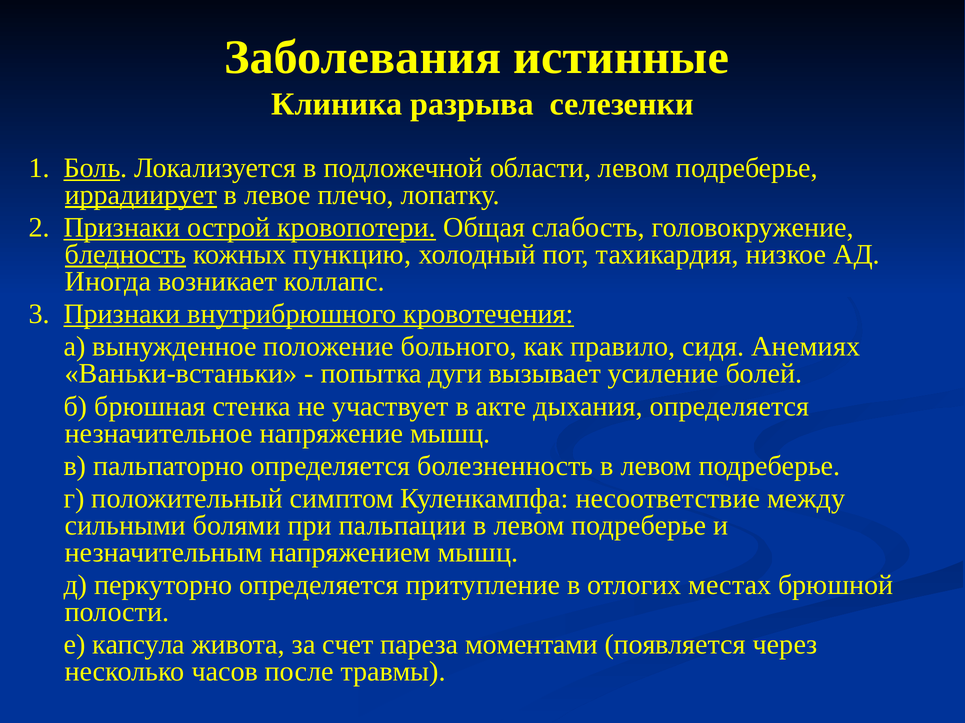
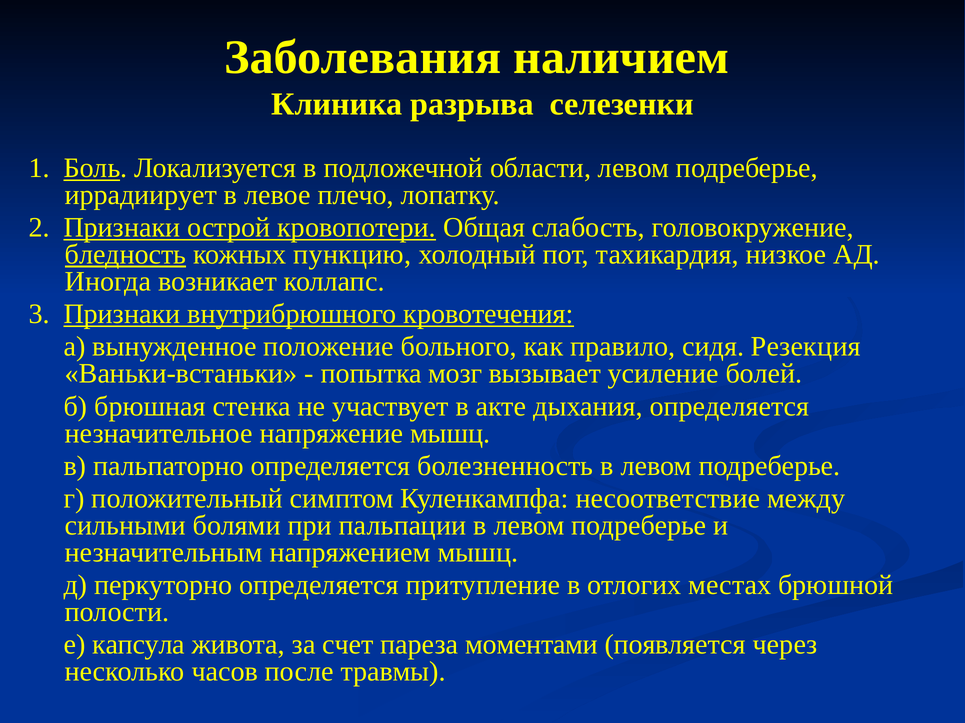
истинные: истинные -> наличием
иррадиирует underline: present -> none
Анемиях: Анемиях -> Резекция
дуги: дуги -> мозг
